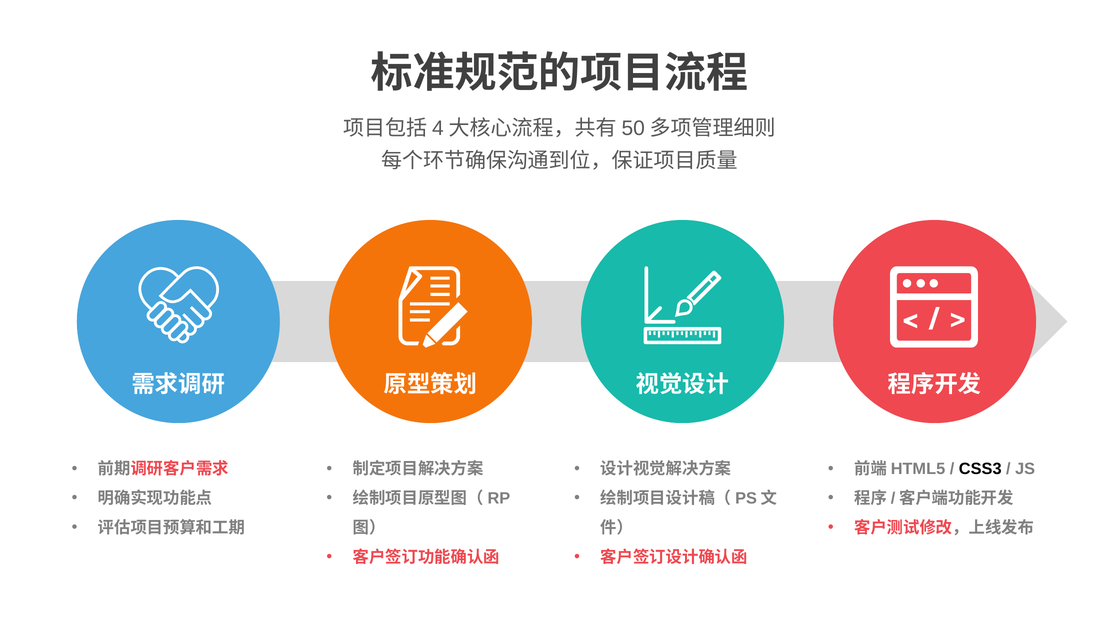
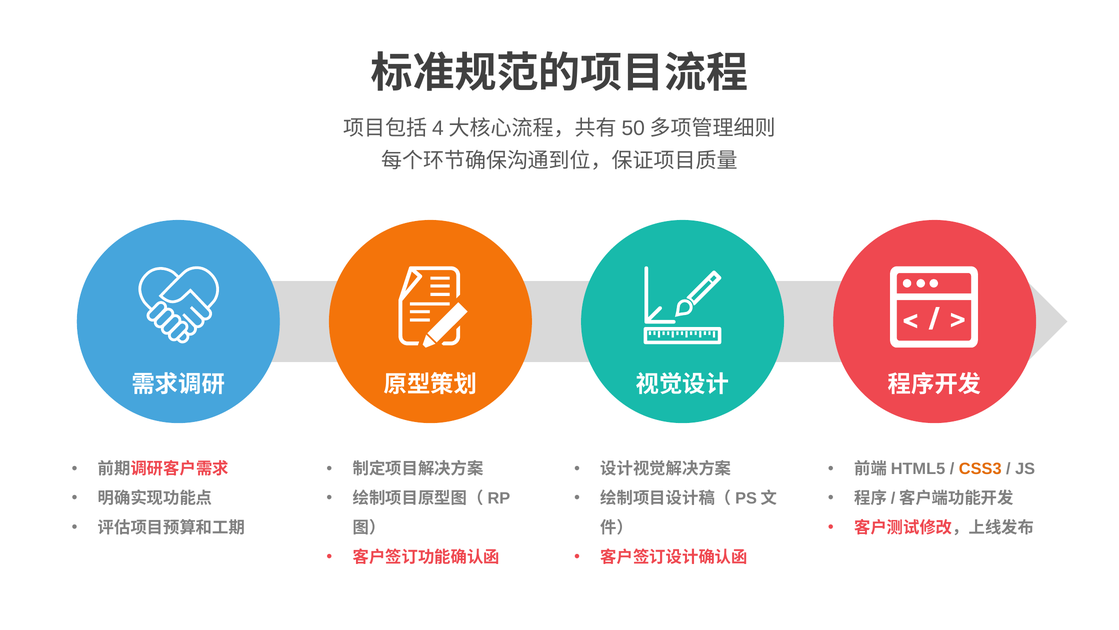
CSS3 colour: black -> orange
